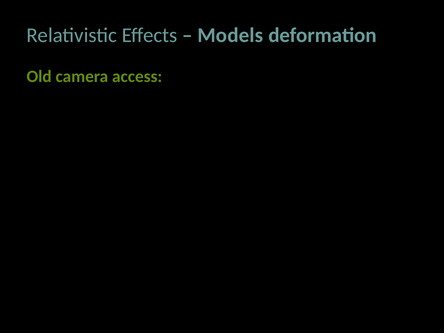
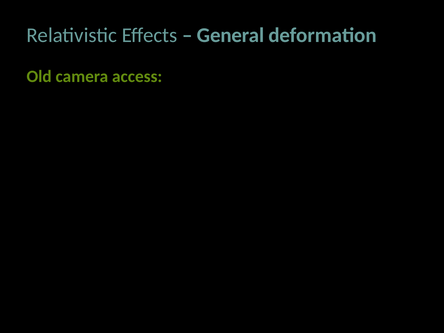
Models: Models -> General
